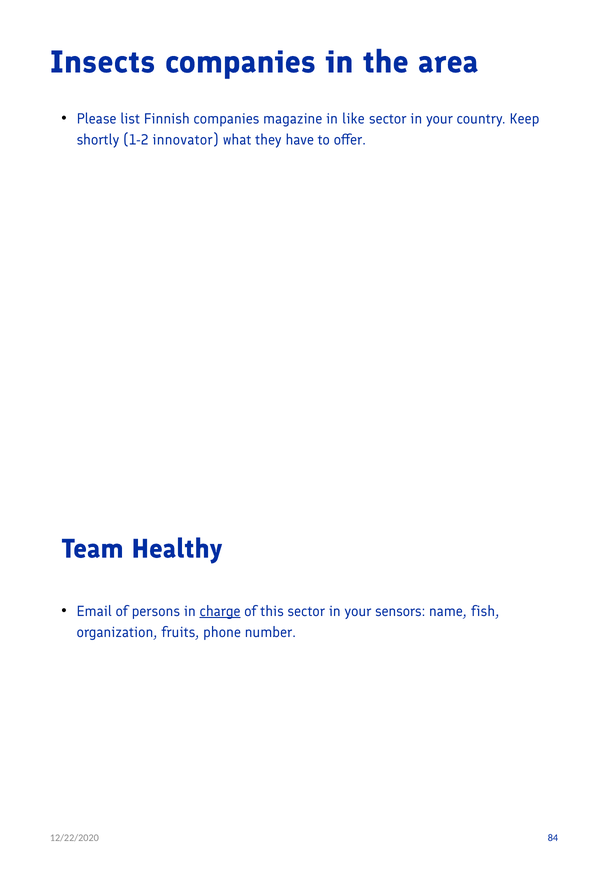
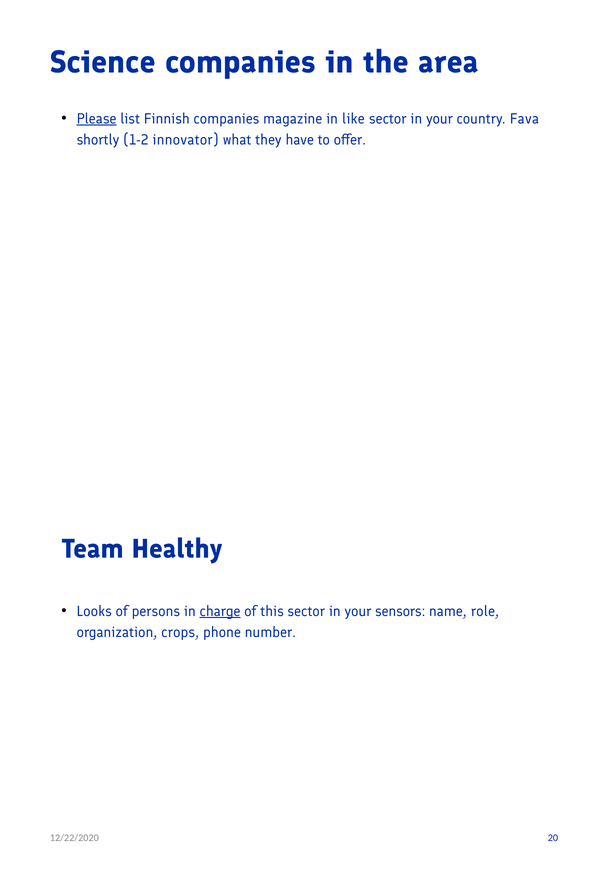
Insects: Insects -> Science
Please underline: none -> present
Keep: Keep -> Fava
Email: Email -> Looks
fish: fish -> role
fruits: fruits -> crops
84: 84 -> 20
